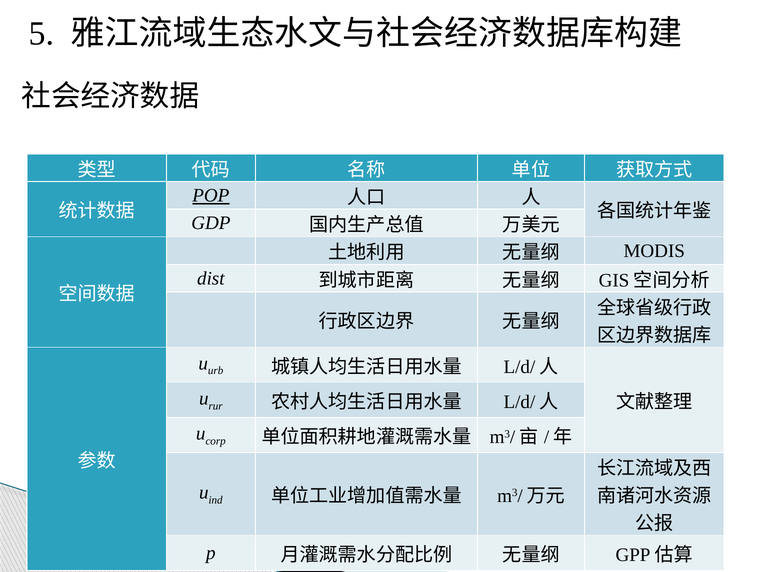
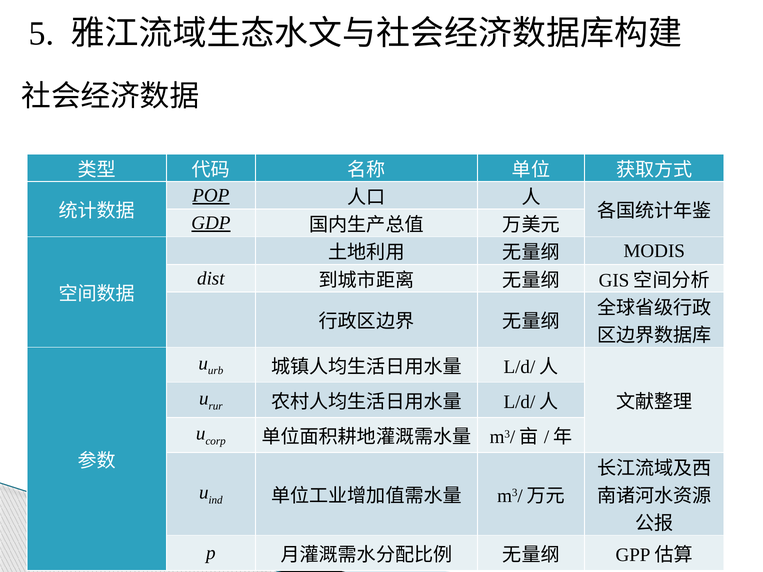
GDP underline: none -> present
